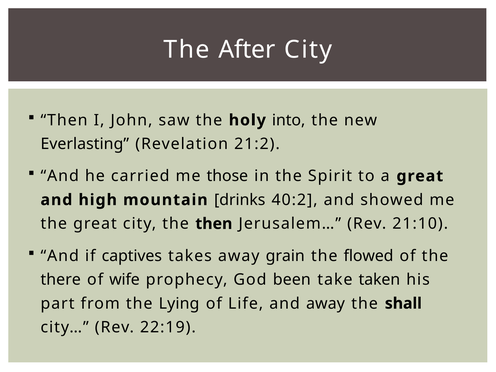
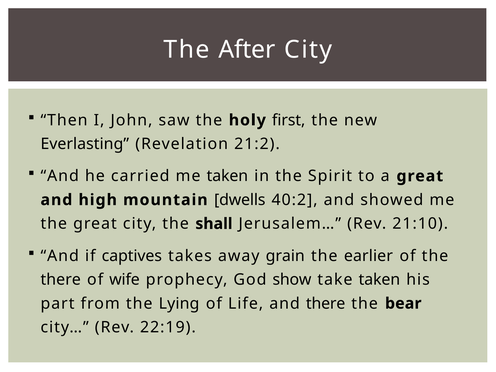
into: into -> first
me those: those -> taken
drinks: drinks -> dwells
the then: then -> shall
flowed: flowed -> earlier
been: been -> show
and away: away -> there
shall: shall -> bear
